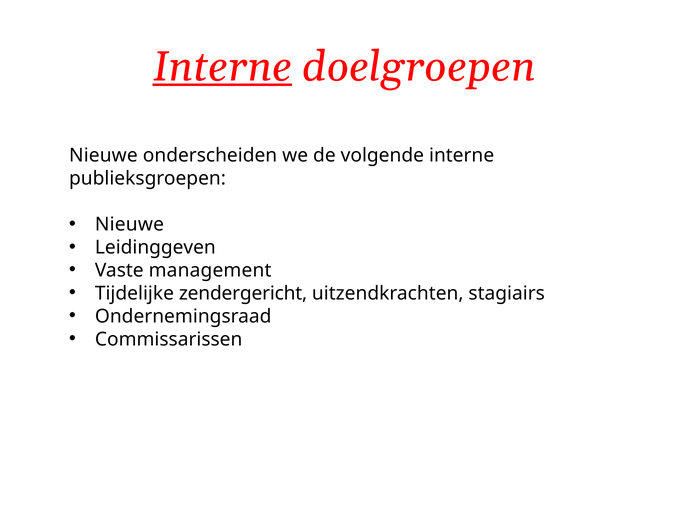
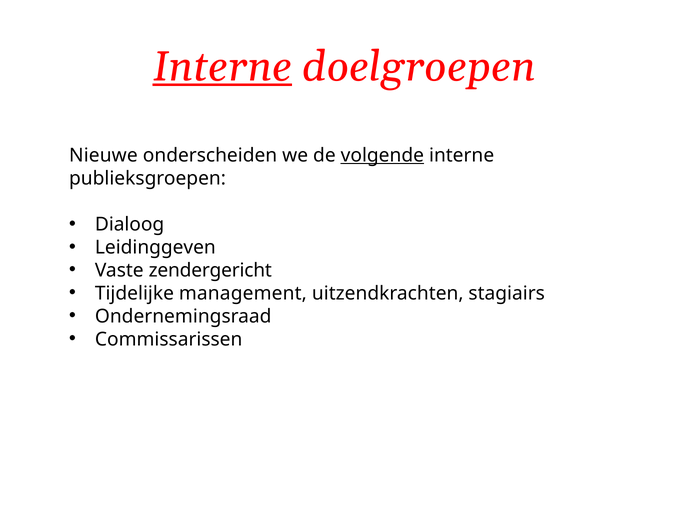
volgende underline: none -> present
Nieuwe at (129, 224): Nieuwe -> Dialoog
management: management -> zendergericht
zendergericht: zendergericht -> management
